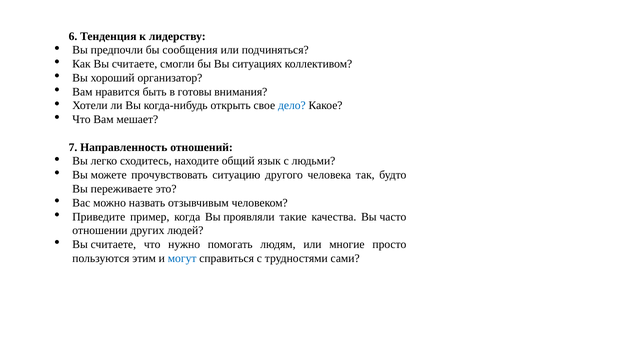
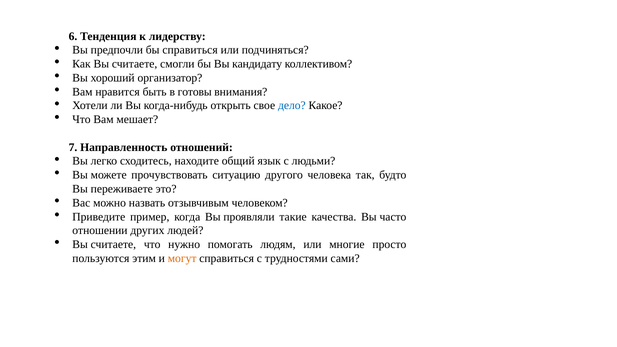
бы сообщения: сообщения -> справиться
ситуациях: ситуациях -> кандидату
могут colour: blue -> orange
